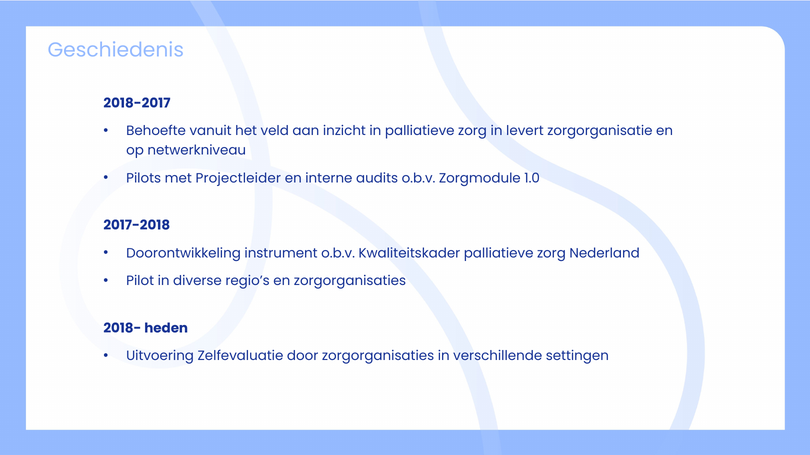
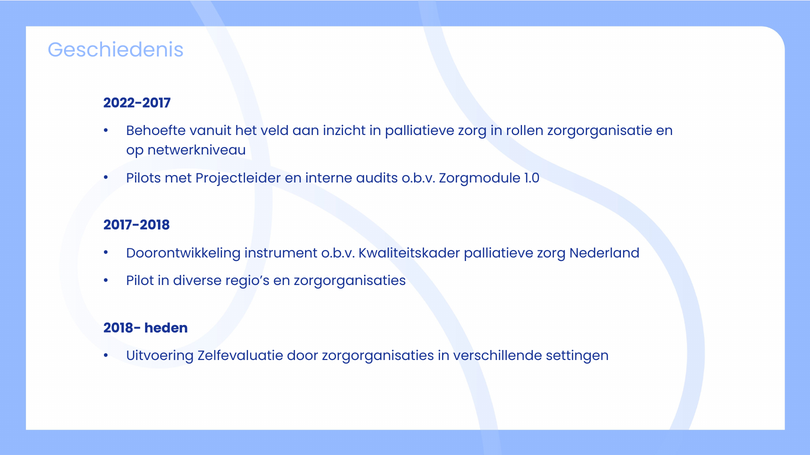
2018-2017: 2018-2017 -> 2022-2017
levert: levert -> rollen
